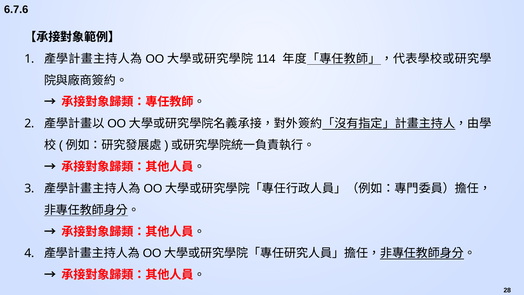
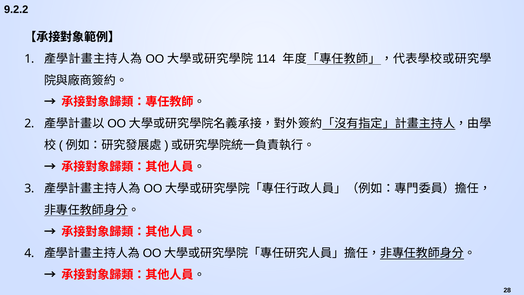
6.7.6: 6.7.6 -> 9.2.2
